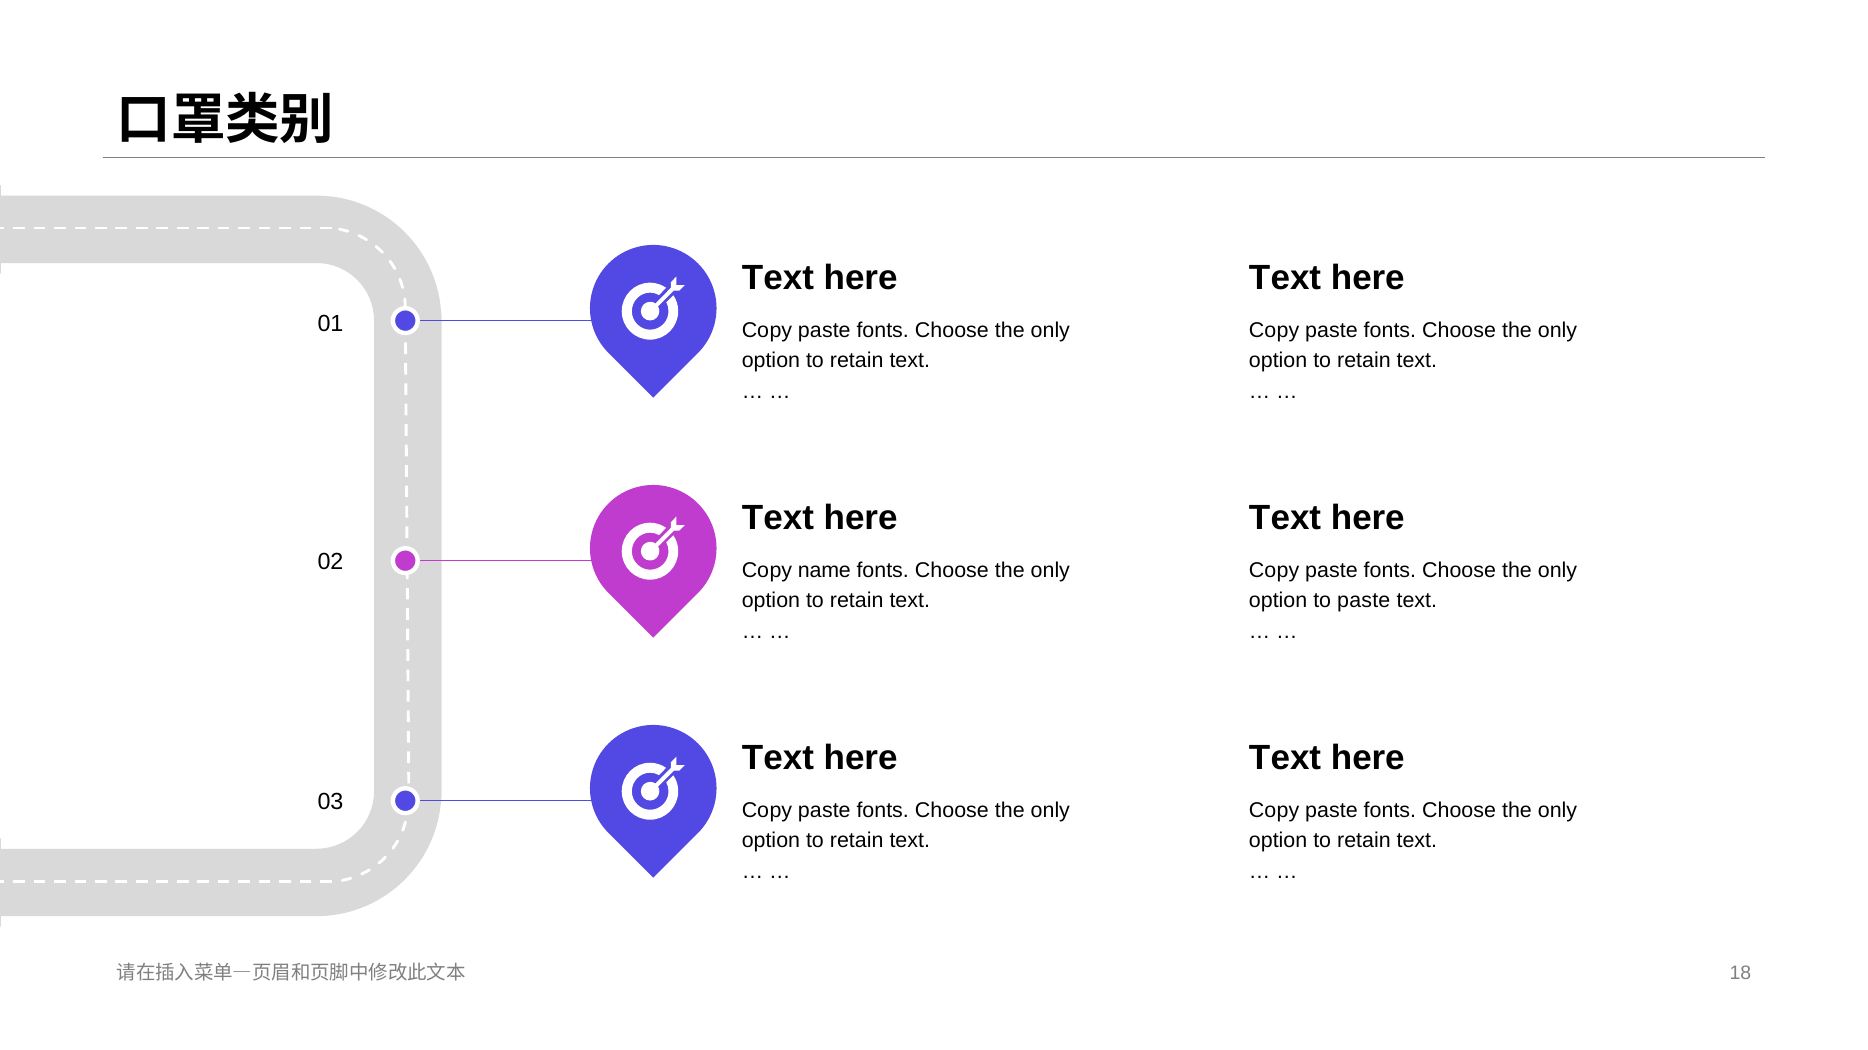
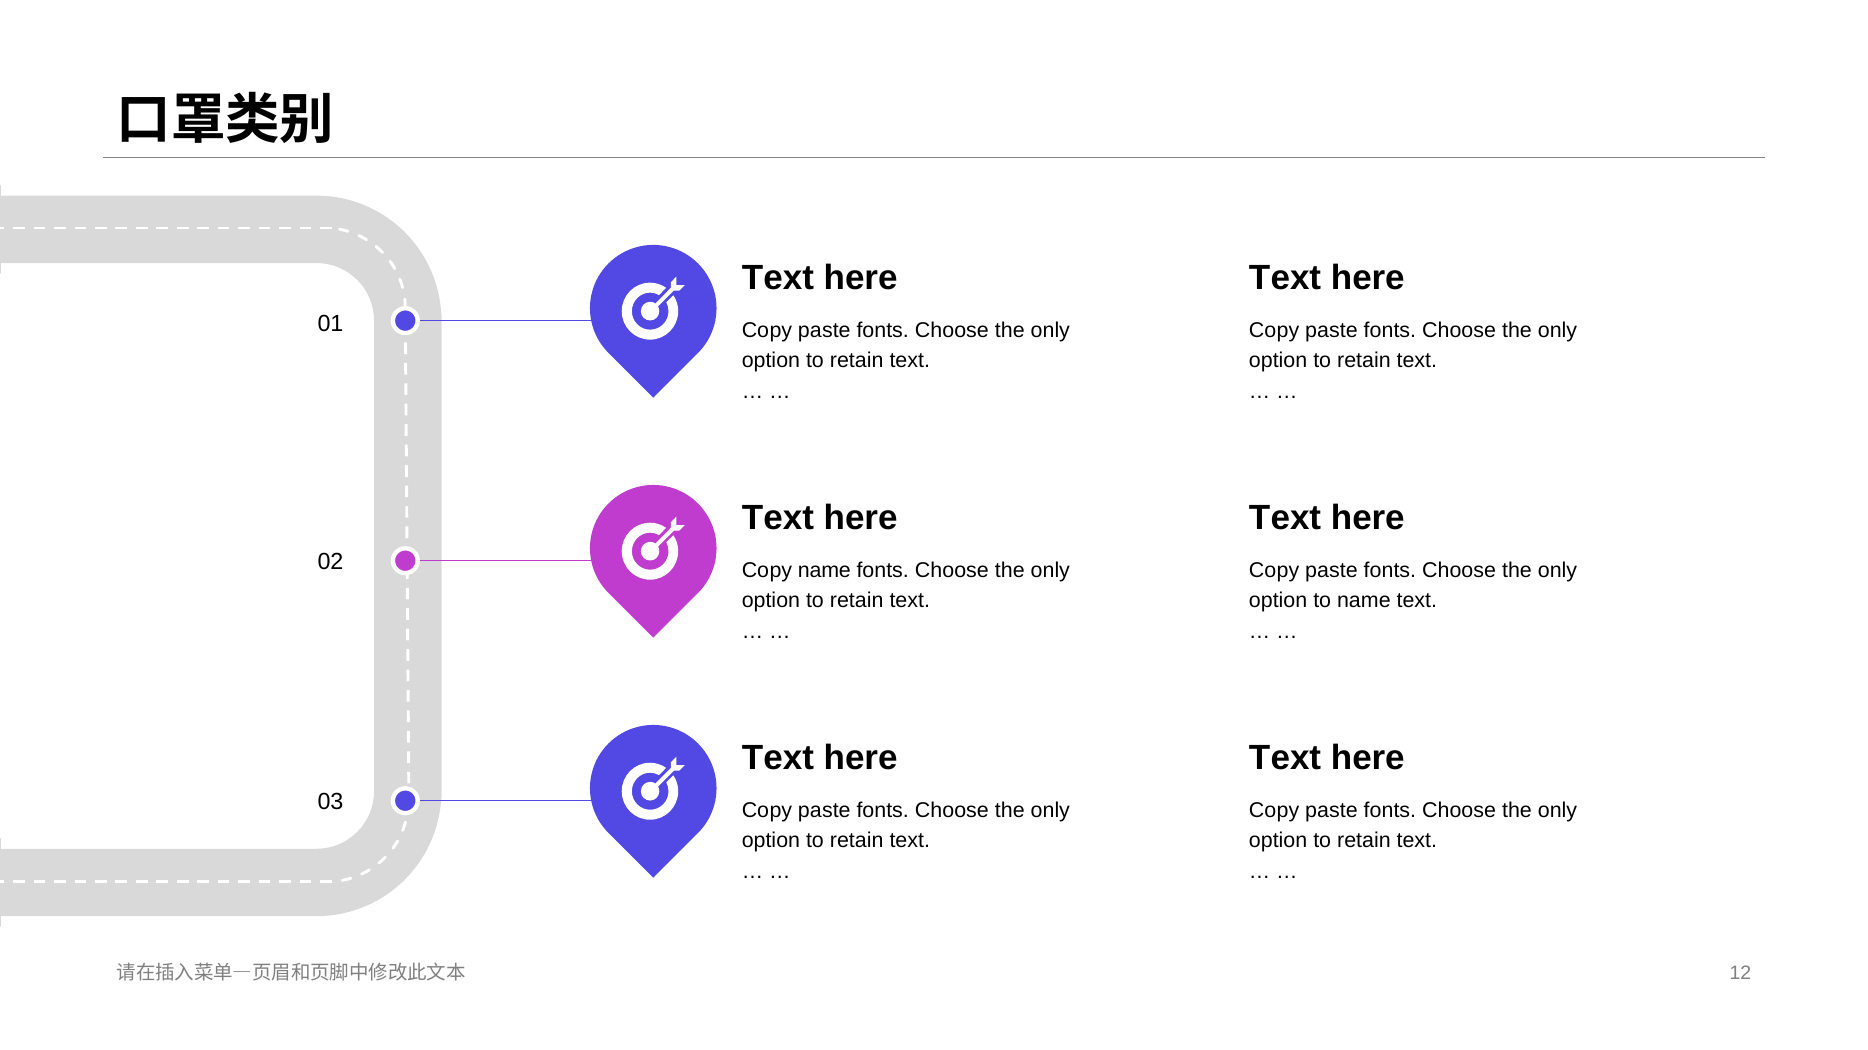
to paste: paste -> name
18: 18 -> 12
